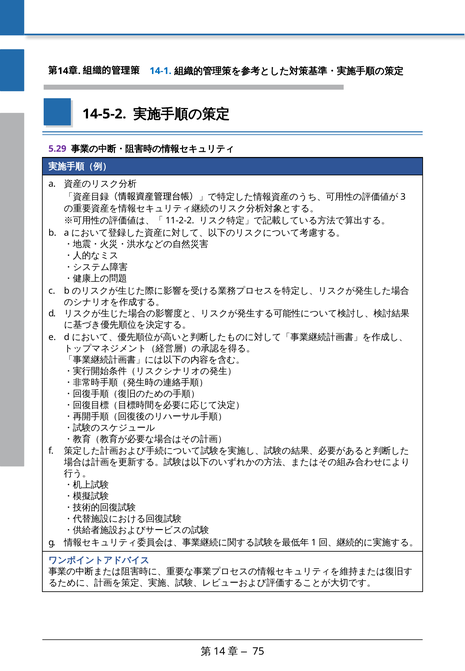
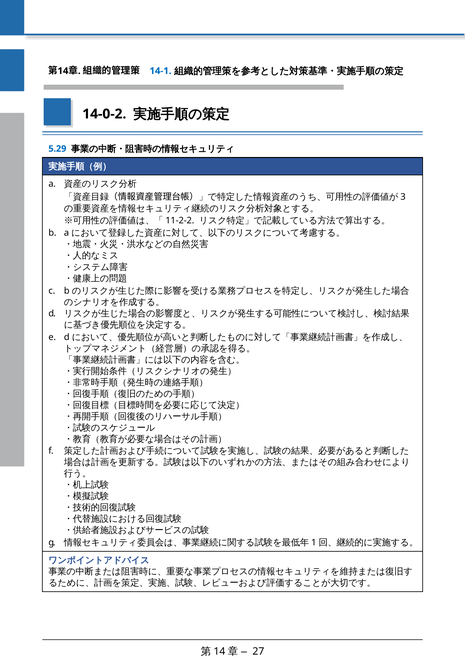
14-5-2: 14-5-2 -> 14-0-2
5.29 colour: purple -> blue
75: 75 -> 27
